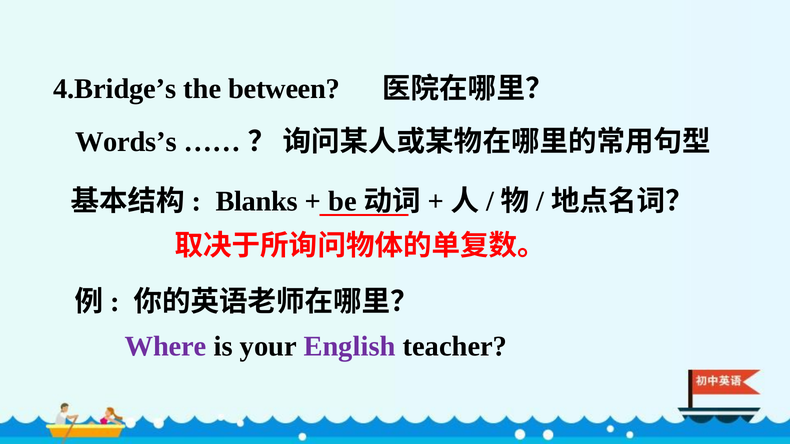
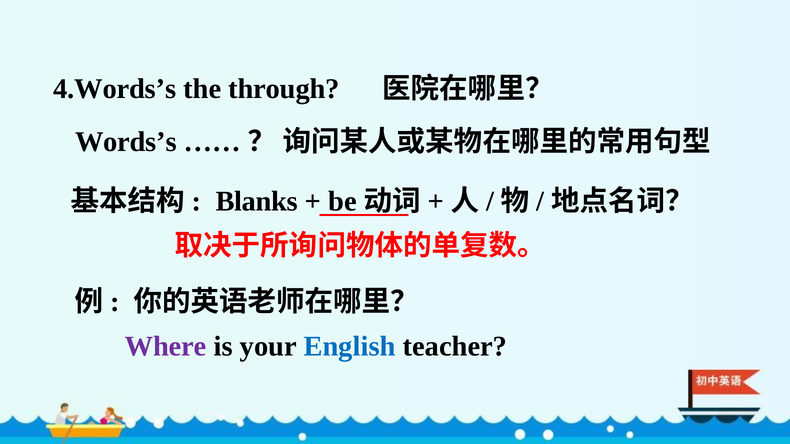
4.Bridge’s: 4.Bridge’s -> 4.Words’s
between: between -> through
English colour: purple -> blue
